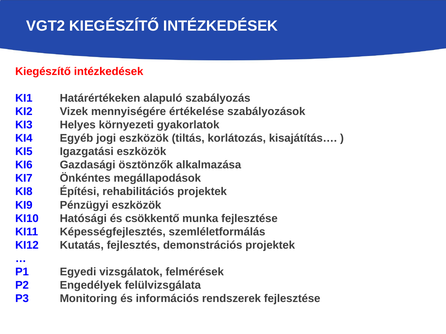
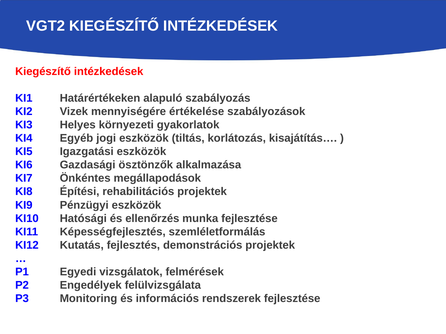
csökkentő: csökkentő -> ellenőrzés
